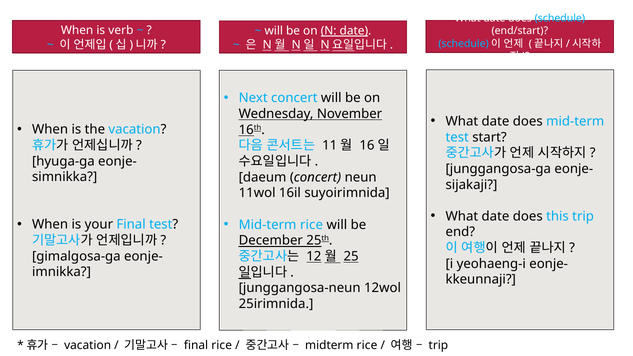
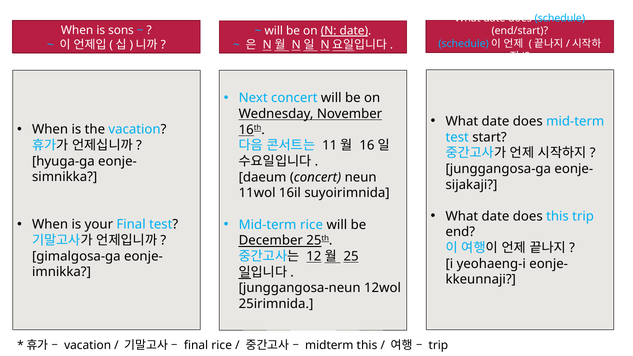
verb: verb -> sons
midterm rice: rice -> this
